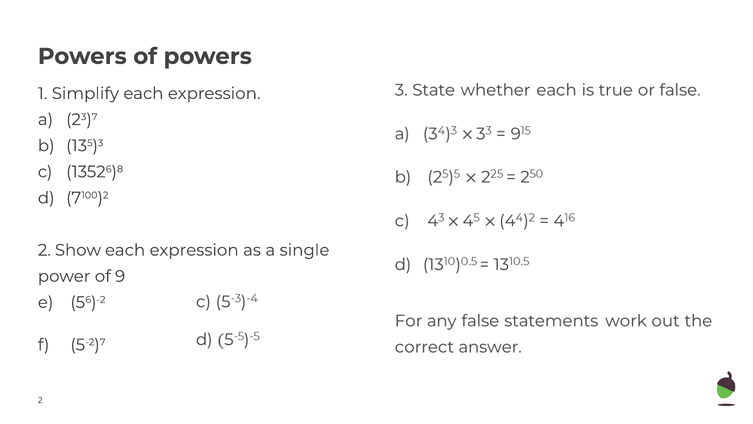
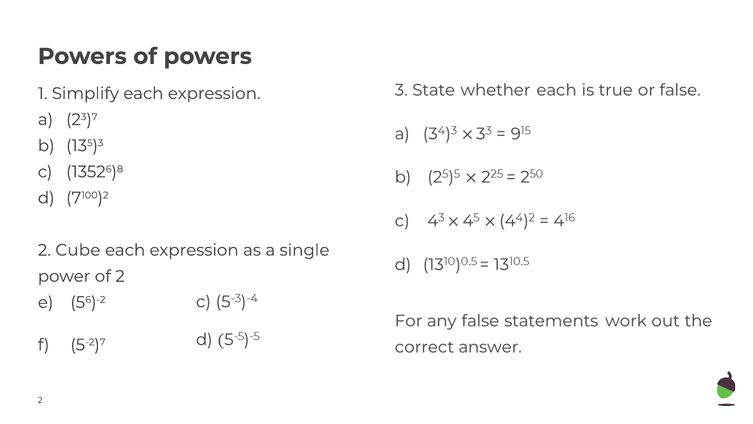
Show: Show -> Cube
of 9: 9 -> 2
